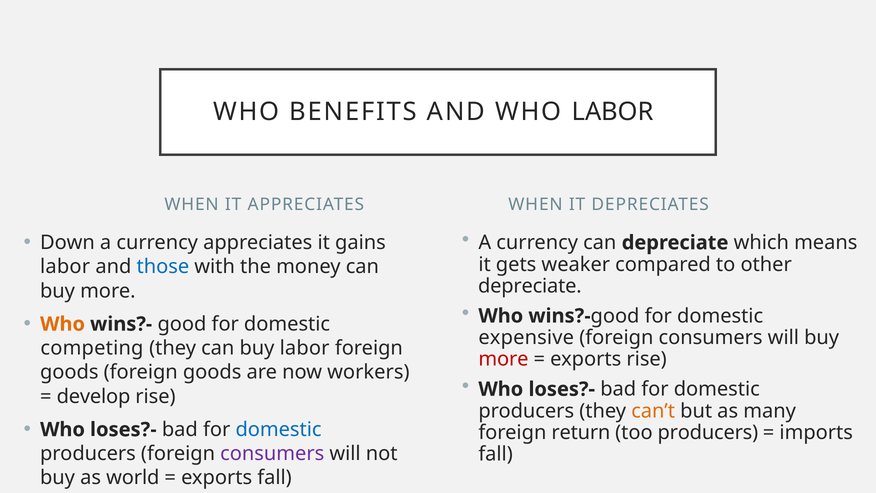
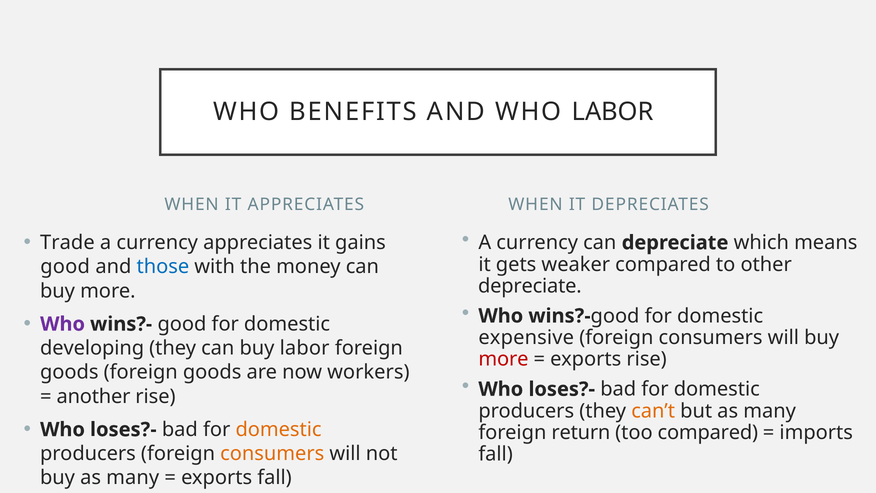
Down: Down -> Trade
labor at (65, 267): labor -> good
Who at (63, 324) colour: orange -> purple
competing: competing -> developing
develop: develop -> another
domestic at (279, 429) colour: blue -> orange
too producers: producers -> compared
consumers at (272, 453) colour: purple -> orange
buy as world: world -> many
